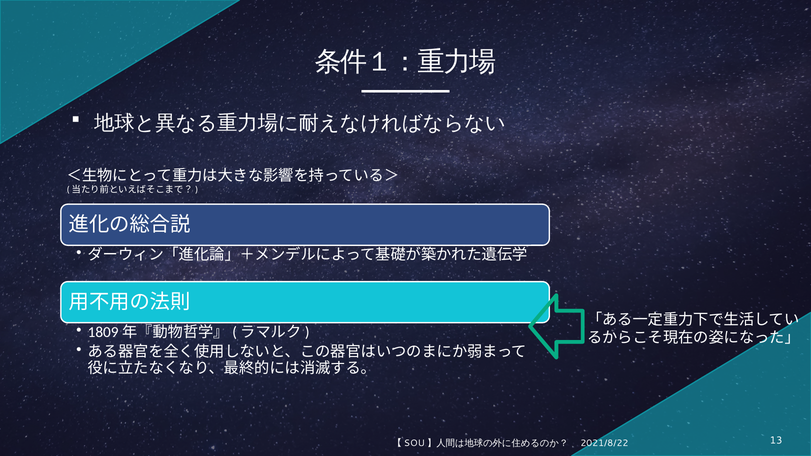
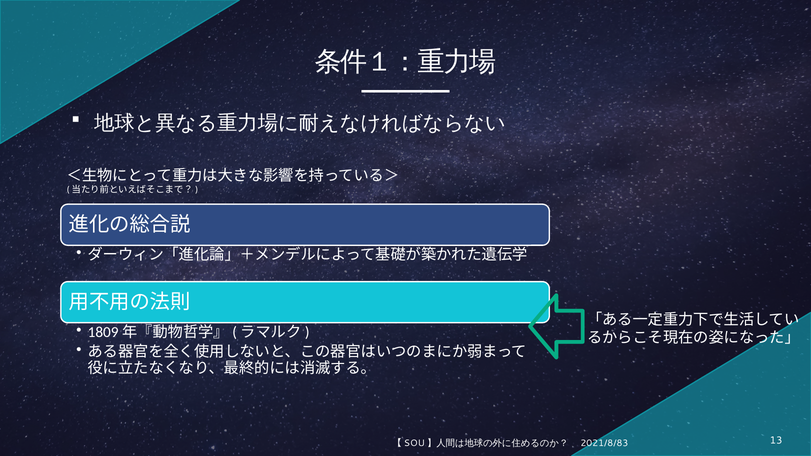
2021/8/22: 2021/8/22 -> 2021/8/83
